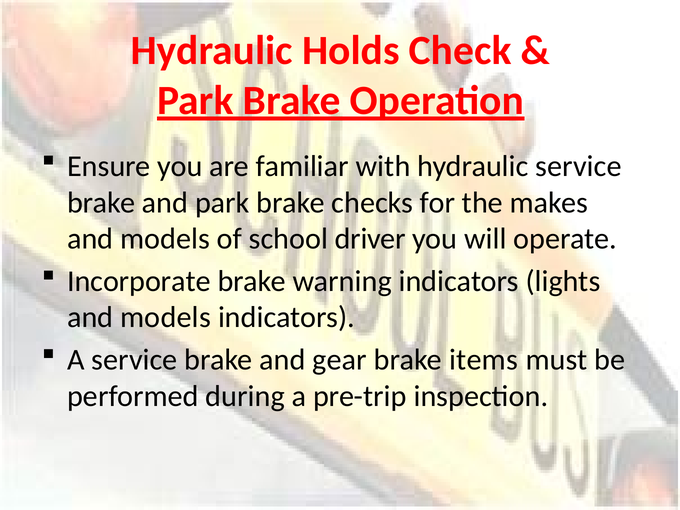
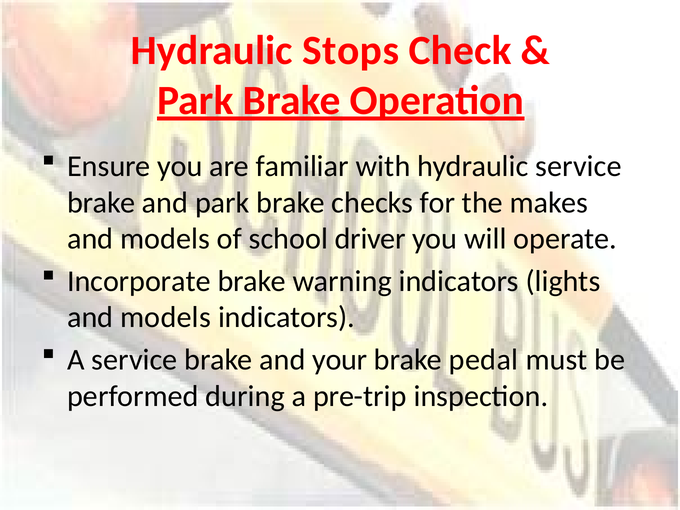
Holds: Holds -> Stops
gear: gear -> your
items: items -> pedal
